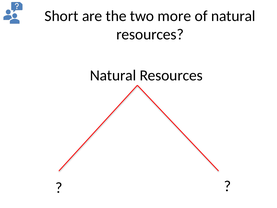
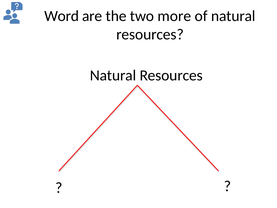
Short: Short -> Word
